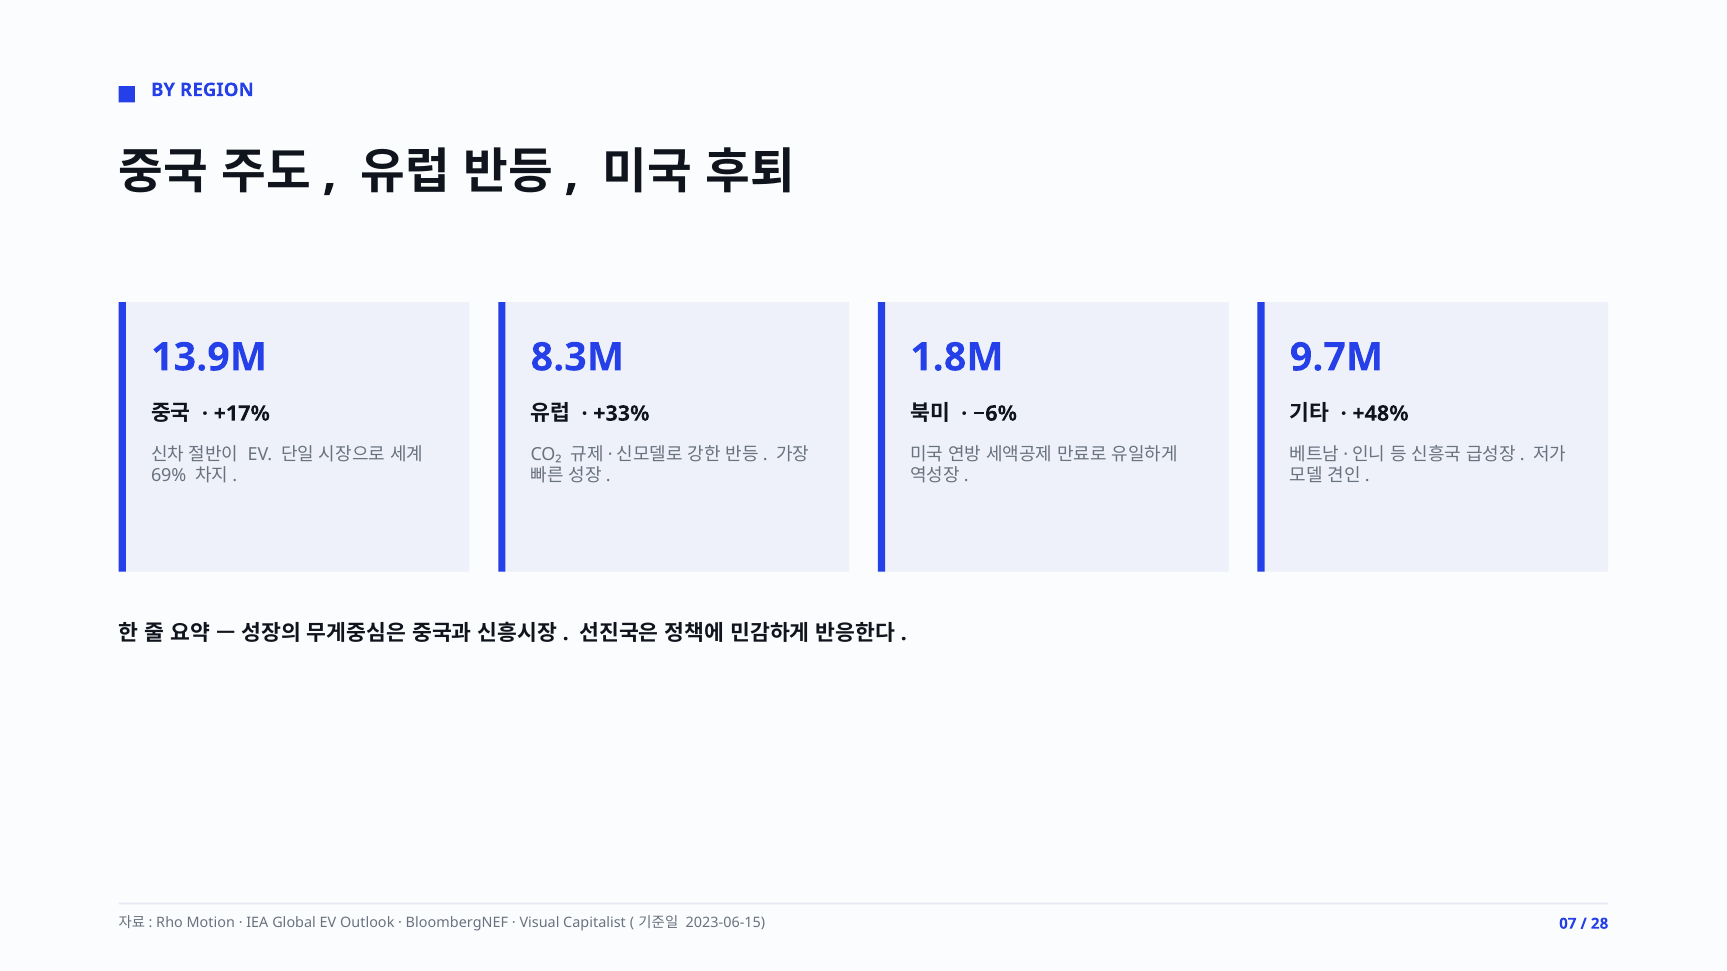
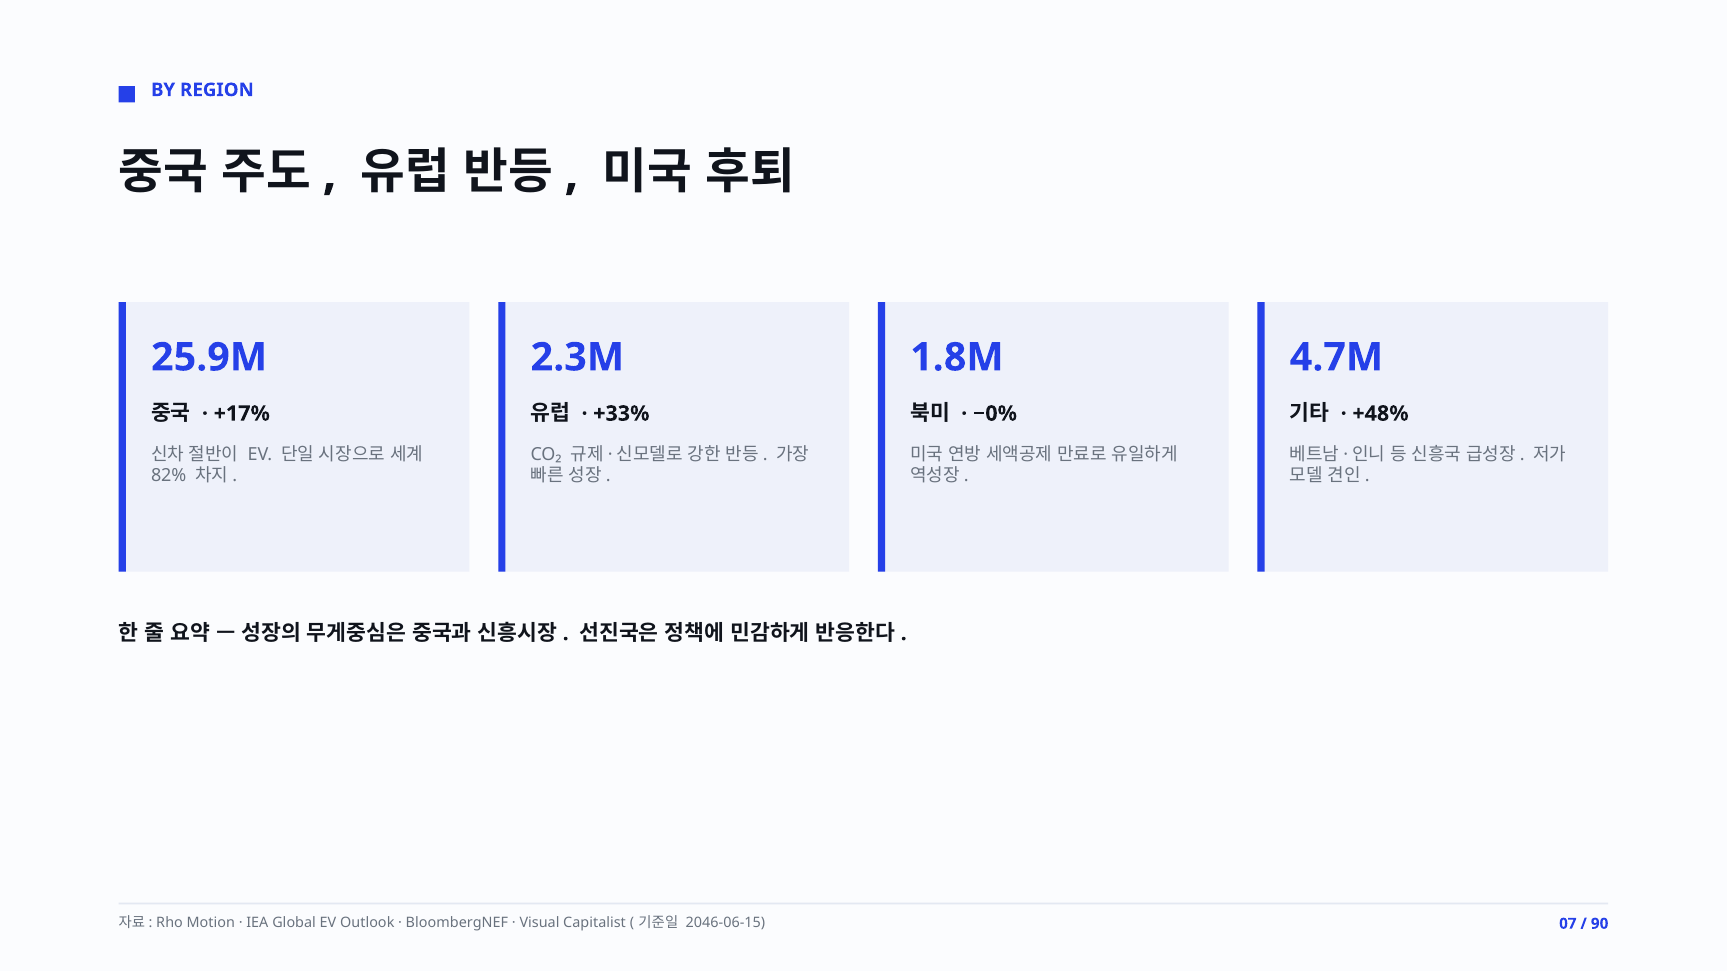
13.9M: 13.9M -> 25.9M
8.3M: 8.3M -> 2.3M
9.7M: 9.7M -> 4.7M
−6%: −6% -> −0%
69%: 69% -> 82%
2023-06-15: 2023-06-15 -> 2046-06-15
28: 28 -> 90
